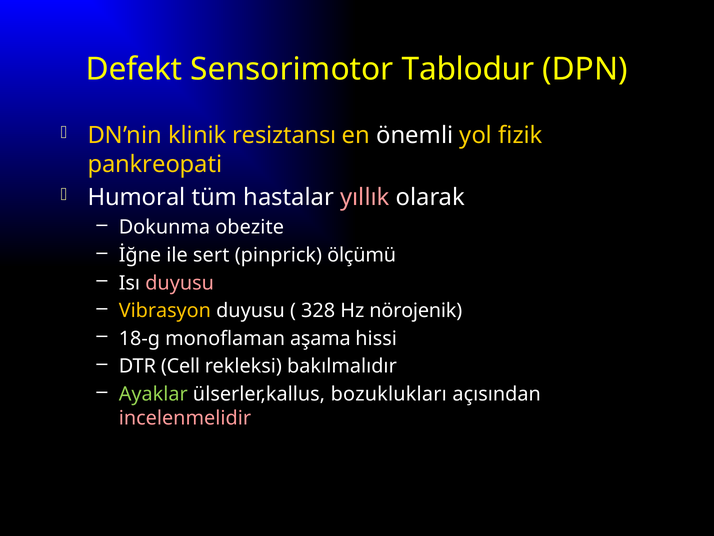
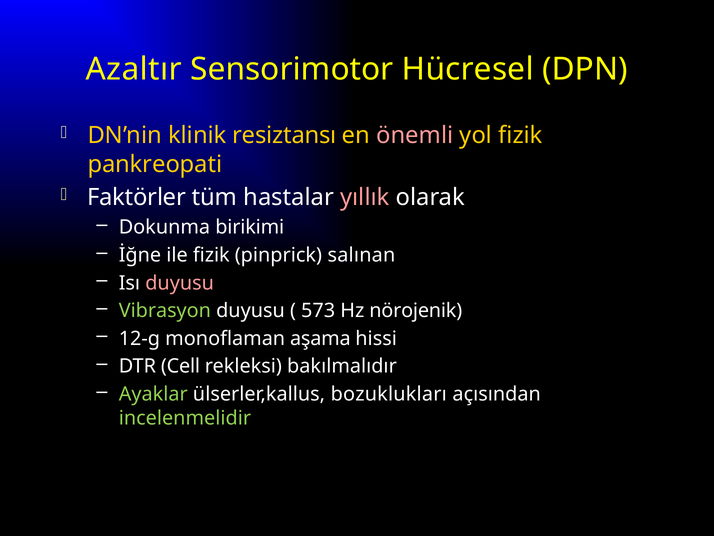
Defekt: Defekt -> Azaltır
Tablodur: Tablodur -> Hücresel
önemli colour: white -> pink
Humoral: Humoral -> Faktörler
obezite: obezite -> birikimi
ile sert: sert -> fizik
ölçümü: ölçümü -> salınan
Vibrasyon colour: yellow -> light green
328: 328 -> 573
18-g: 18-g -> 12-g
incelenmelidir colour: pink -> light green
